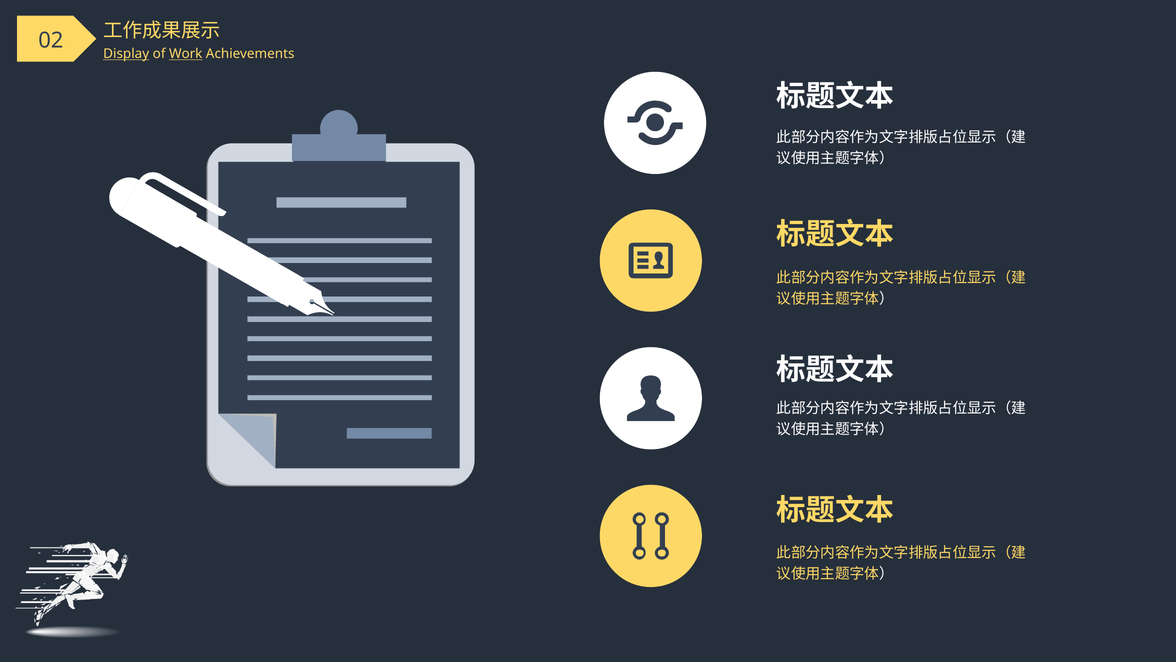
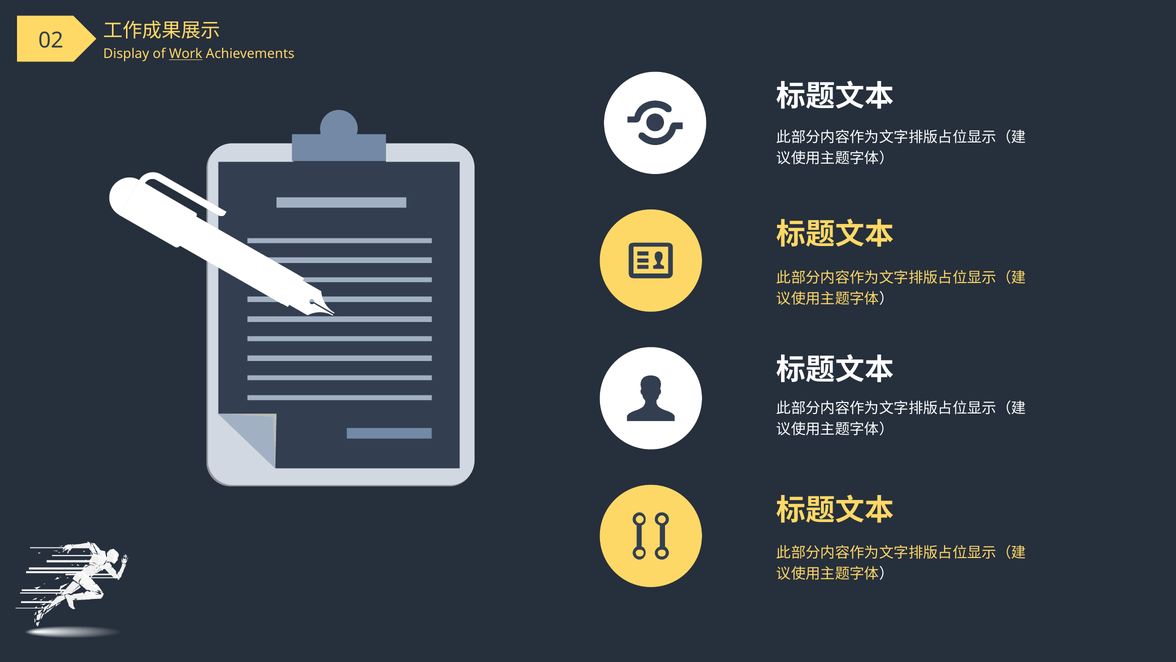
Display underline: present -> none
